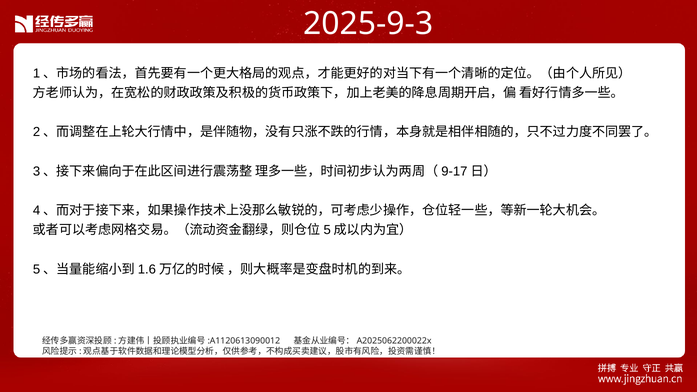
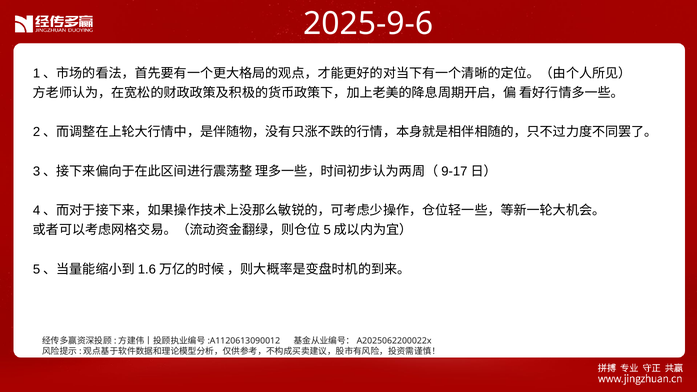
2025-9-3: 2025-9-3 -> 2025-9-6
